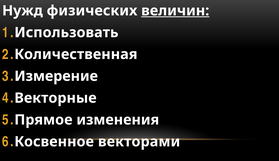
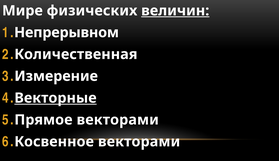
Нужд: Нужд -> Мире
Использовать: Использовать -> Непрерывном
Векторные underline: none -> present
Прямое изменения: изменения -> векторами
